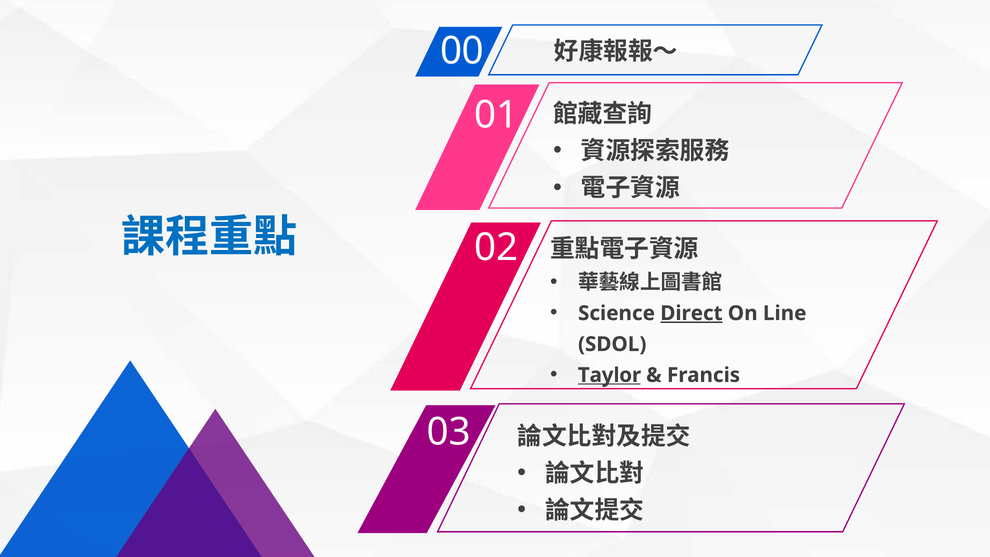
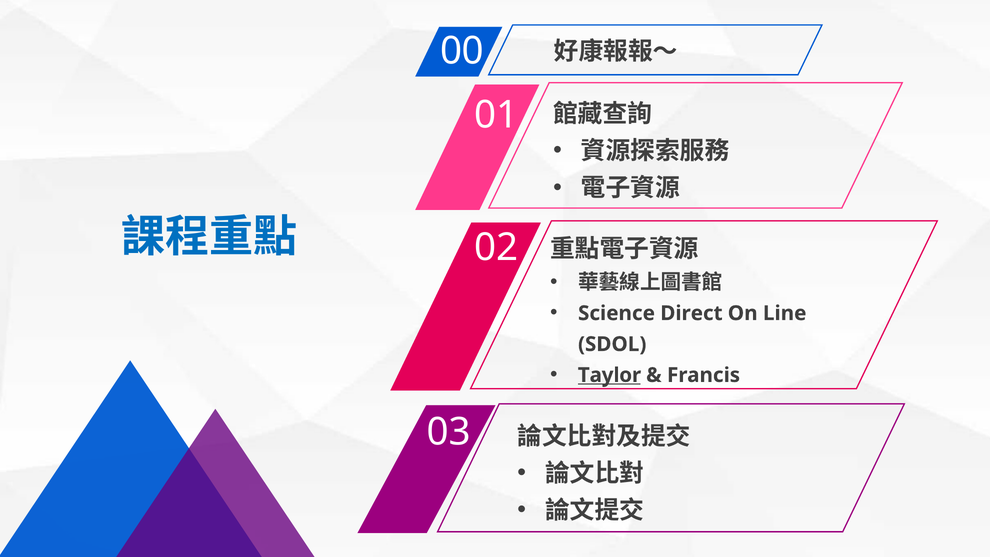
Direct underline: present -> none
